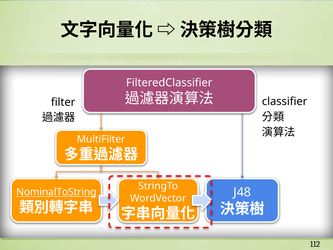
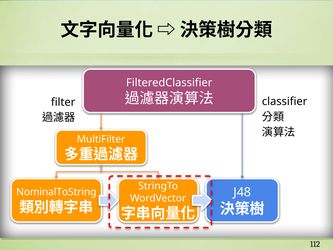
NominalToString underline: present -> none
